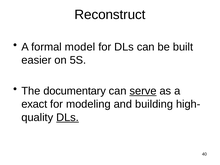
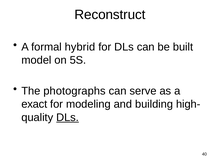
model: model -> hybrid
easier: easier -> model
documentary: documentary -> photographs
serve underline: present -> none
